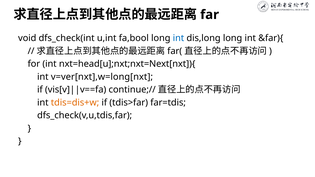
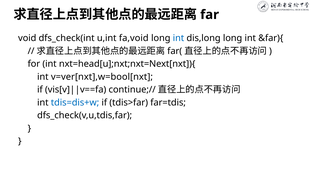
fa,bool: fa,bool -> fa,void
v=ver[nxt],w=long[nxt: v=ver[nxt],w=long[nxt -> v=ver[nxt],w=bool[nxt
tdis=dis+w colour: orange -> blue
